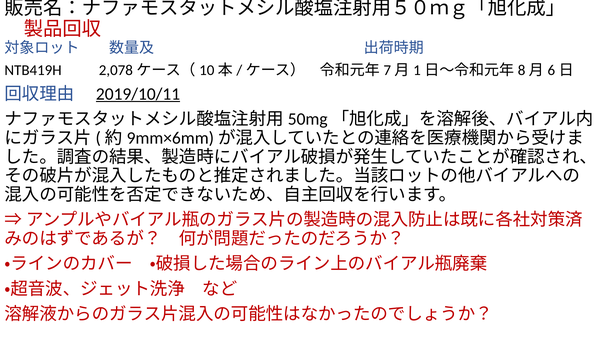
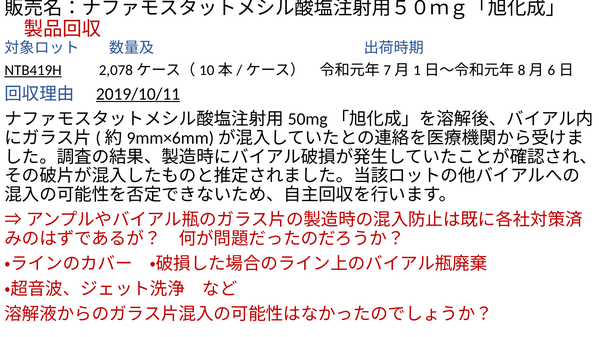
NTB419H underline: none -> present
